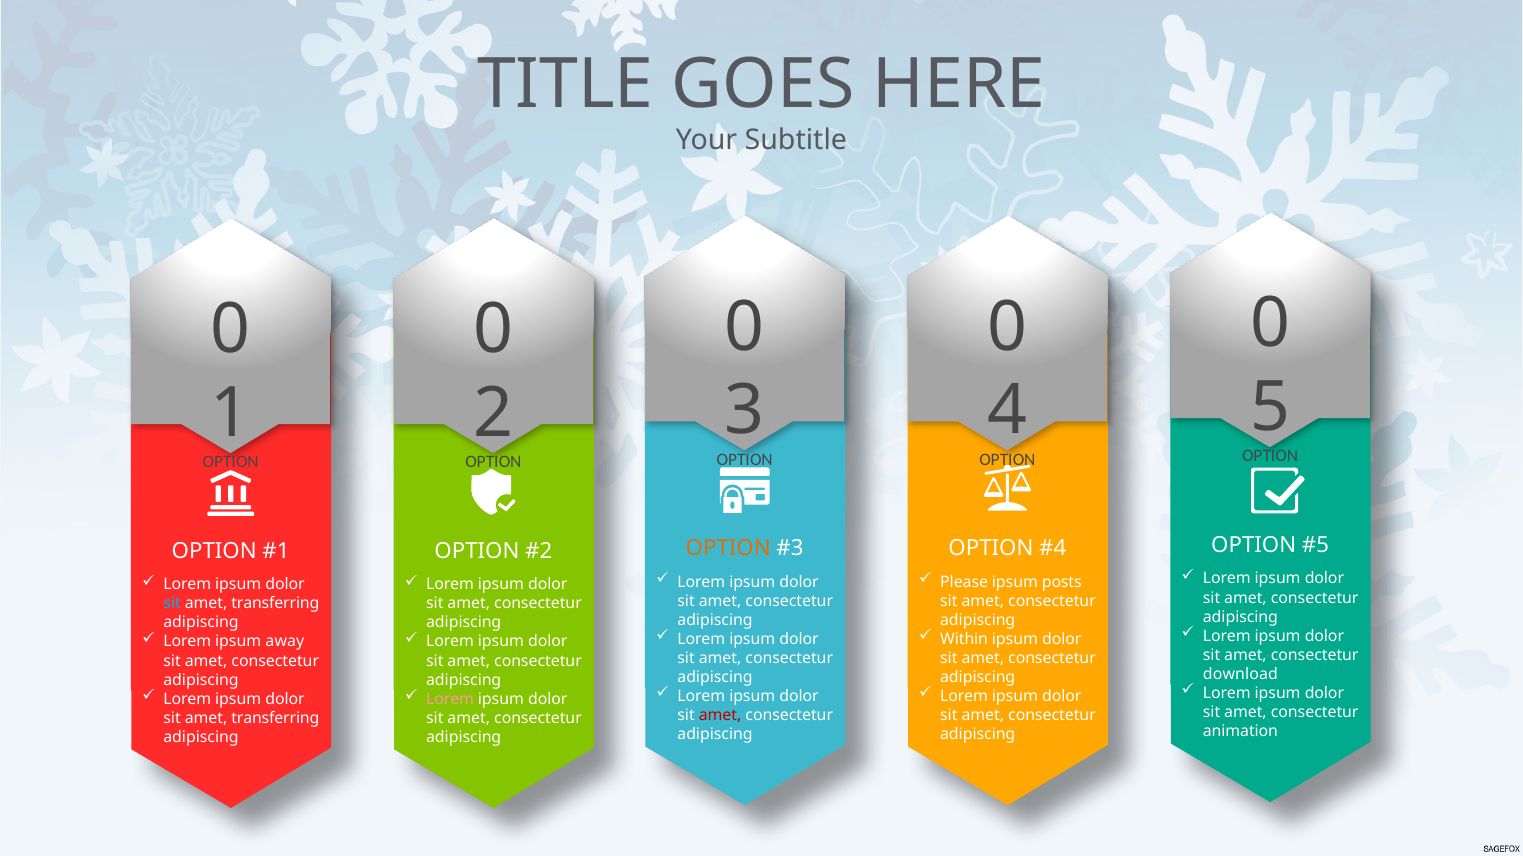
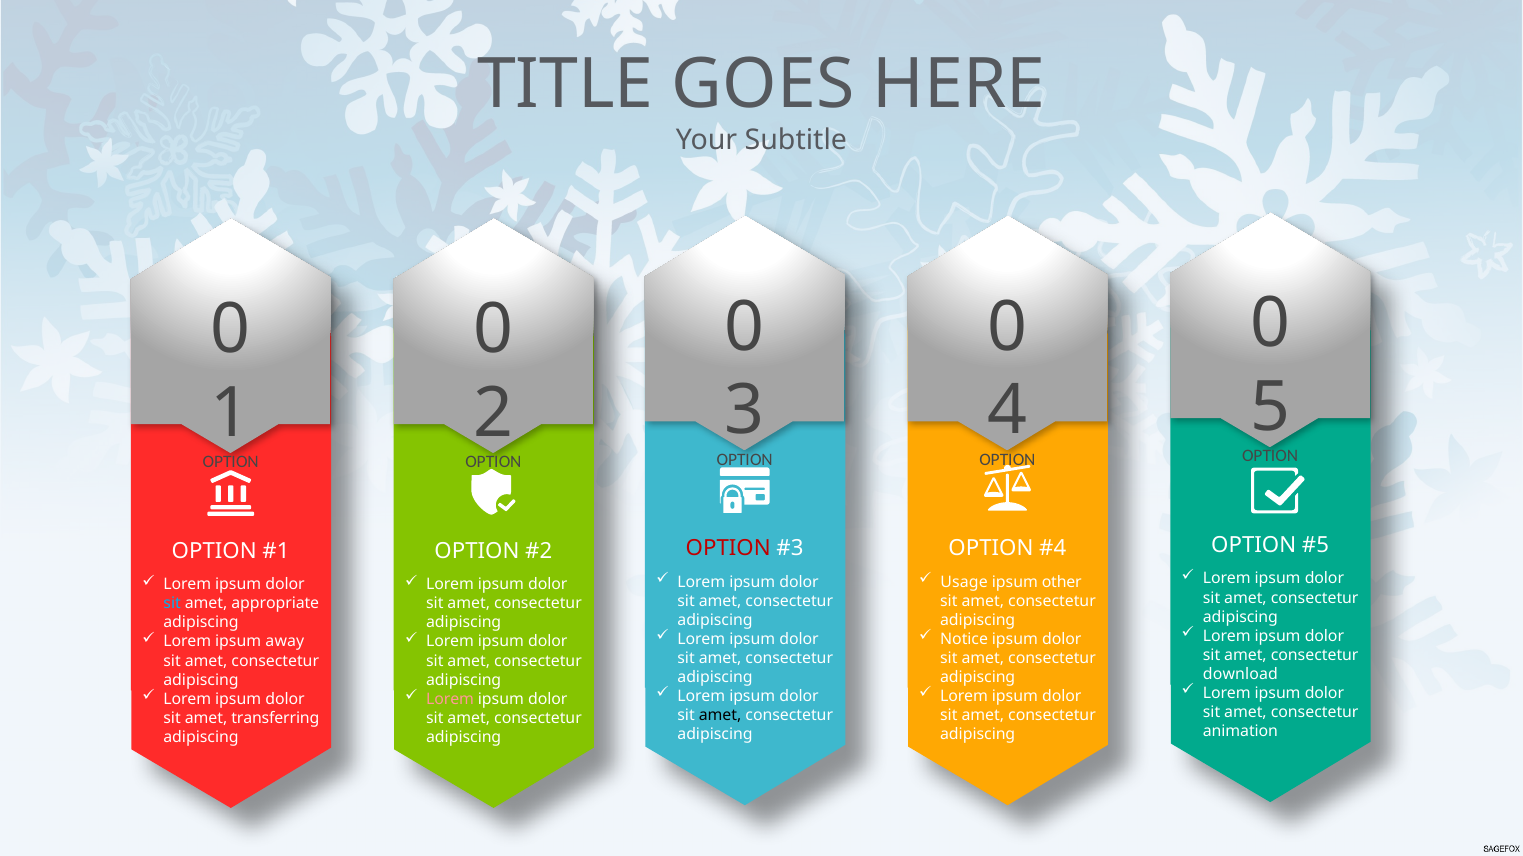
OPTION at (728, 549) colour: orange -> red
Please: Please -> Usage
posts: posts -> other
transferring at (275, 604): transferring -> appropriate
Within: Within -> Notice
amet at (720, 716) colour: red -> black
